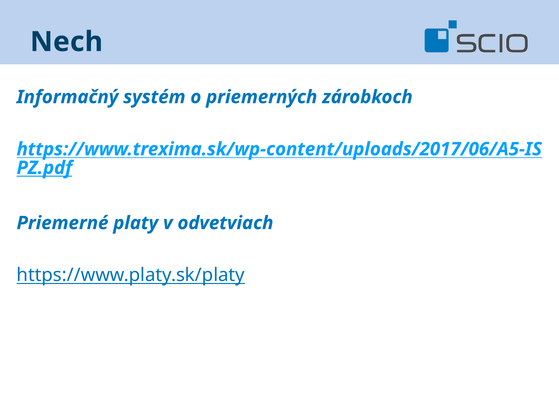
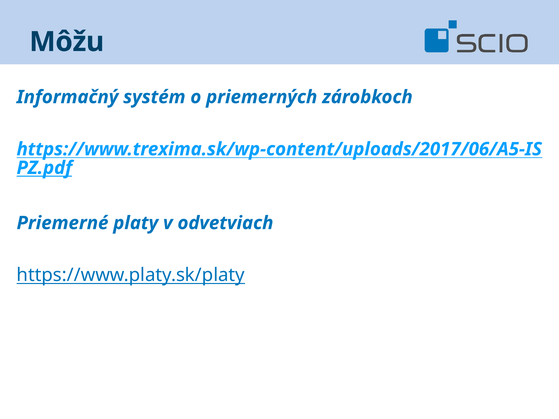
Nech: Nech -> Môžu
